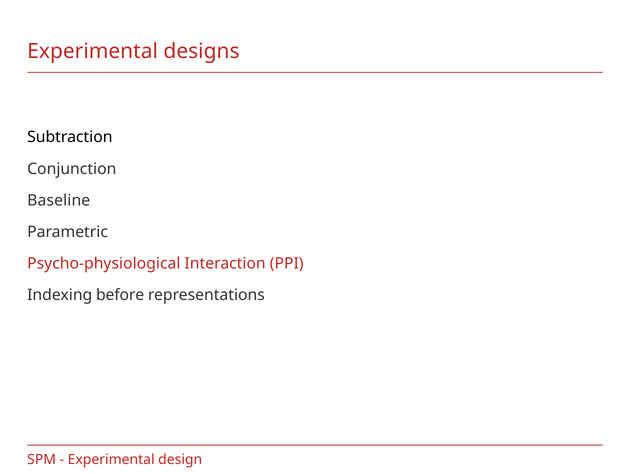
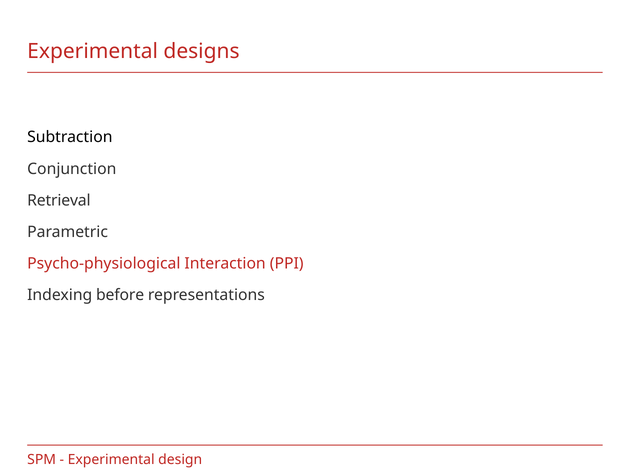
Baseline: Baseline -> Retrieval
